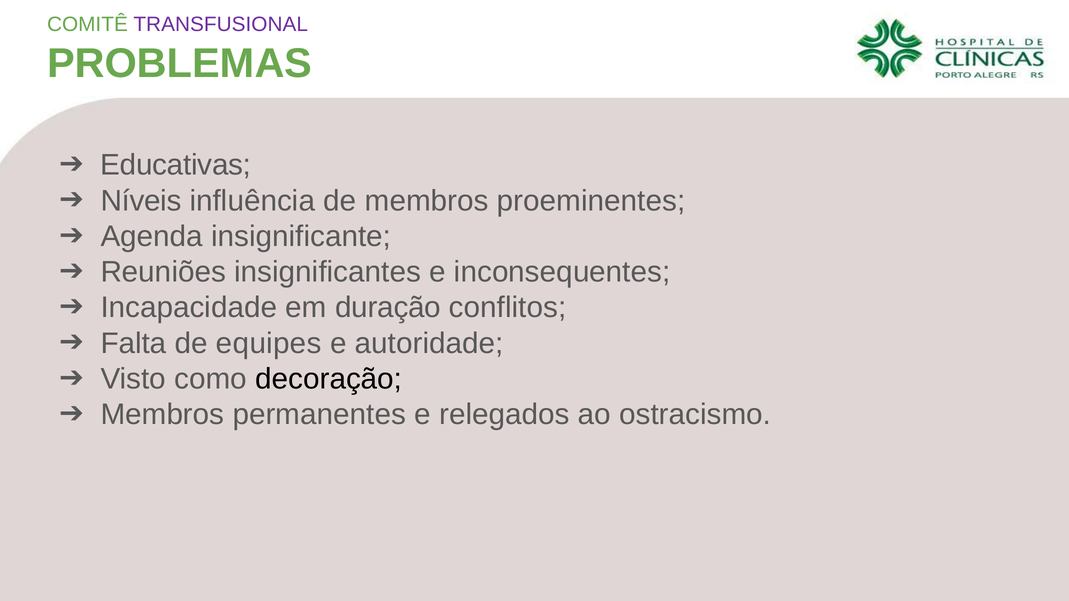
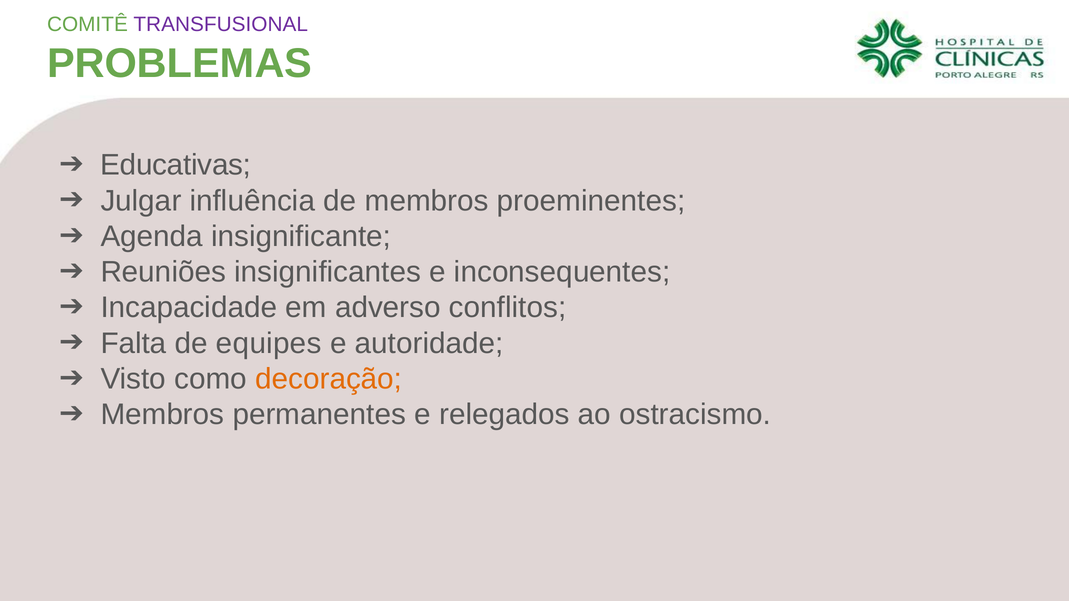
Níveis: Níveis -> Julgar
duração: duração -> adverso
decoração colour: black -> orange
